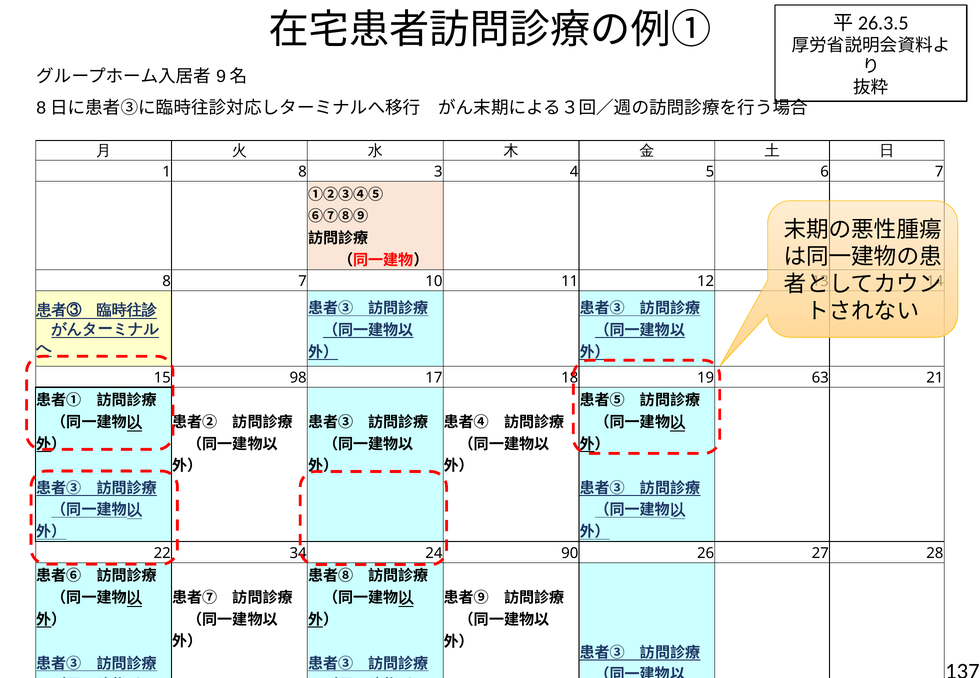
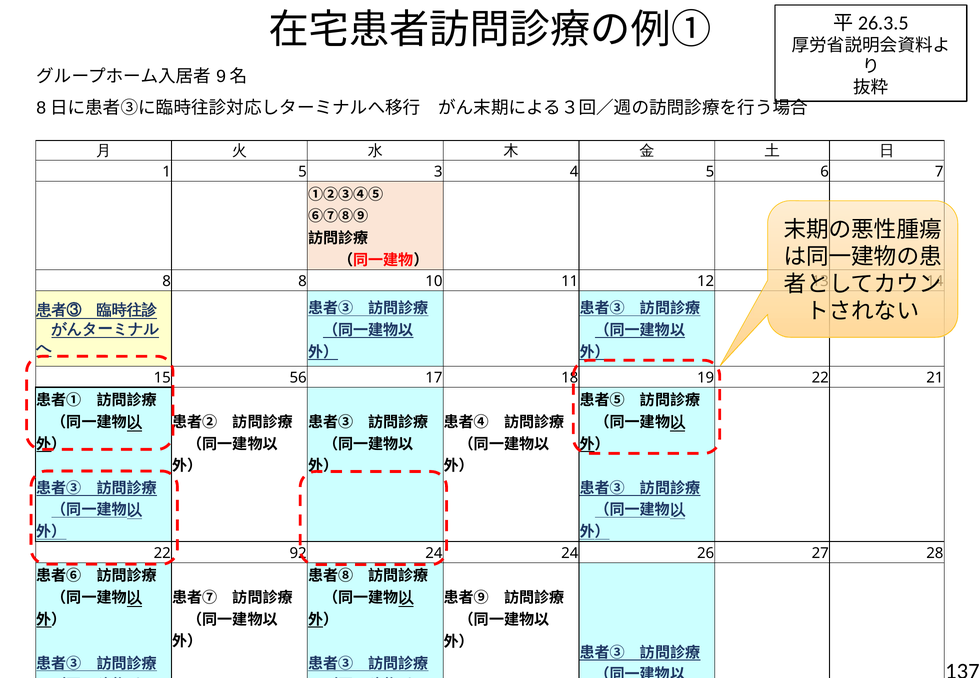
1 8: 8 -> 5
7 at (302, 282): 7 -> 8
98: 98 -> 56
63 at (820, 378): 63 -> 22
34: 34 -> 92
90 at (570, 554): 90 -> 24
